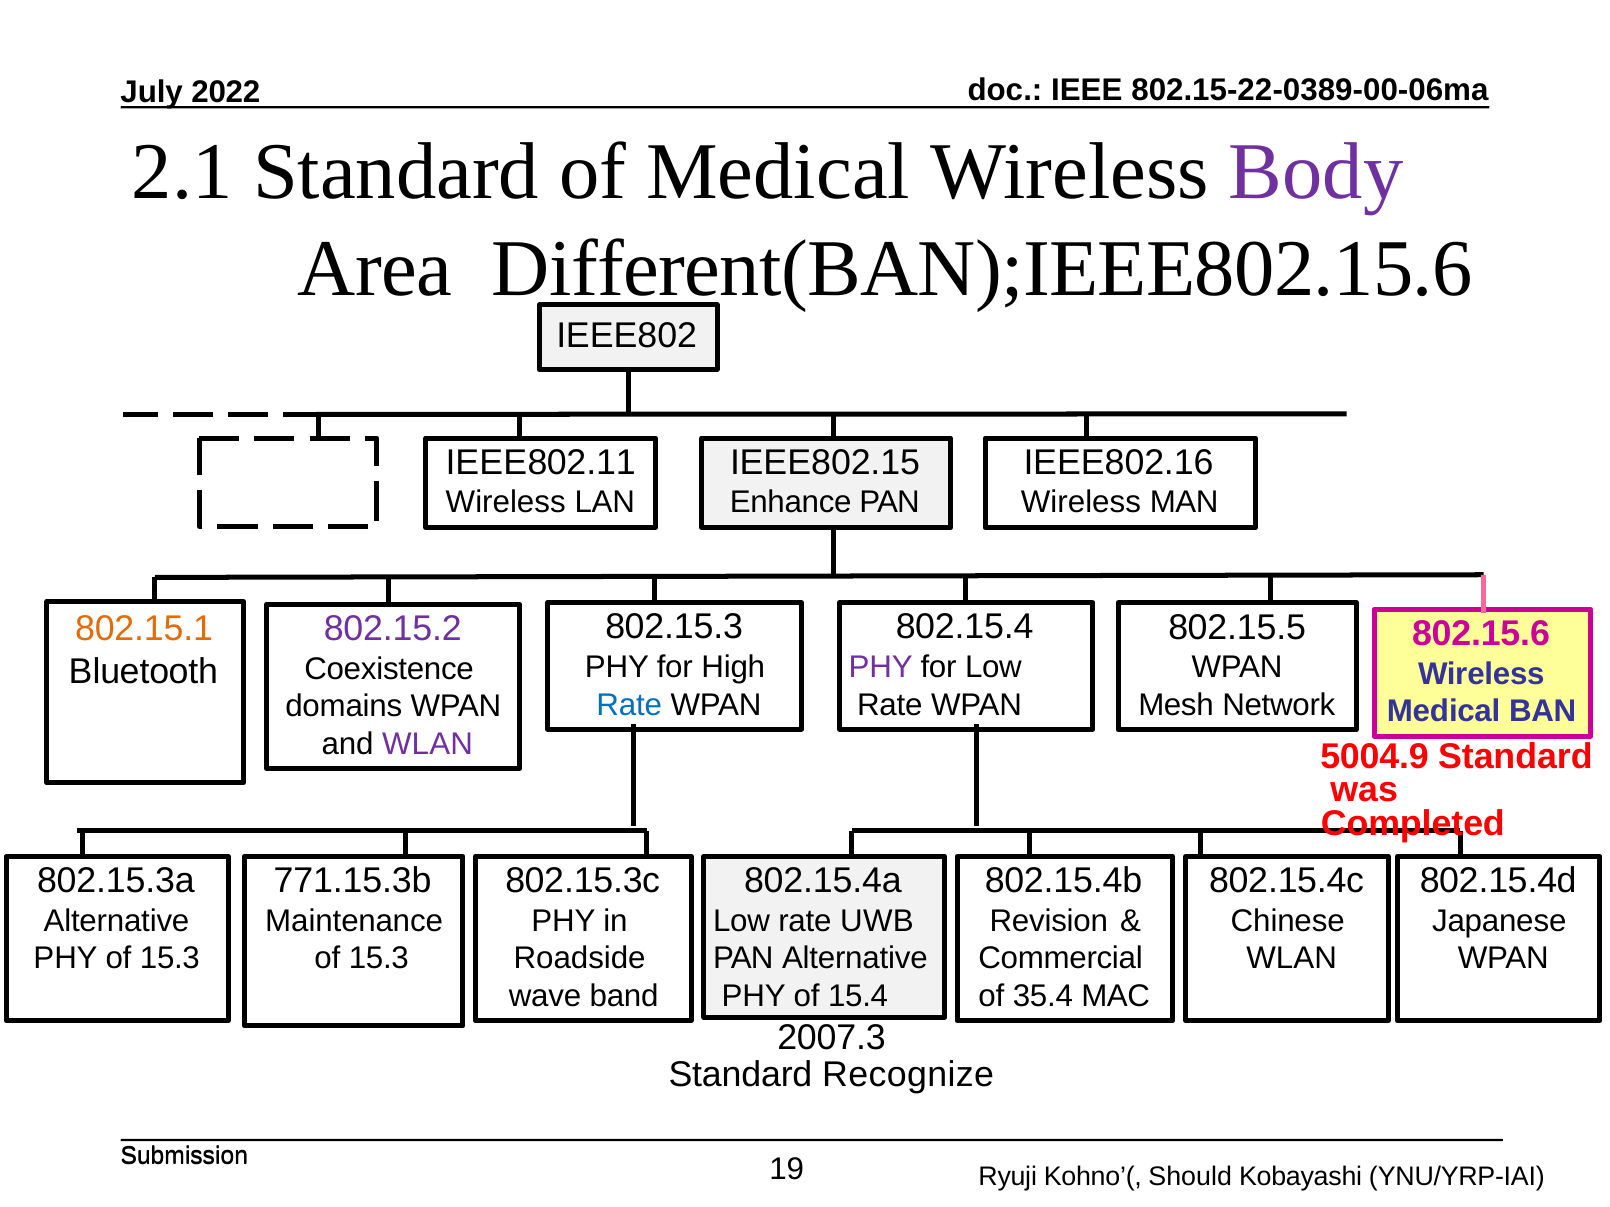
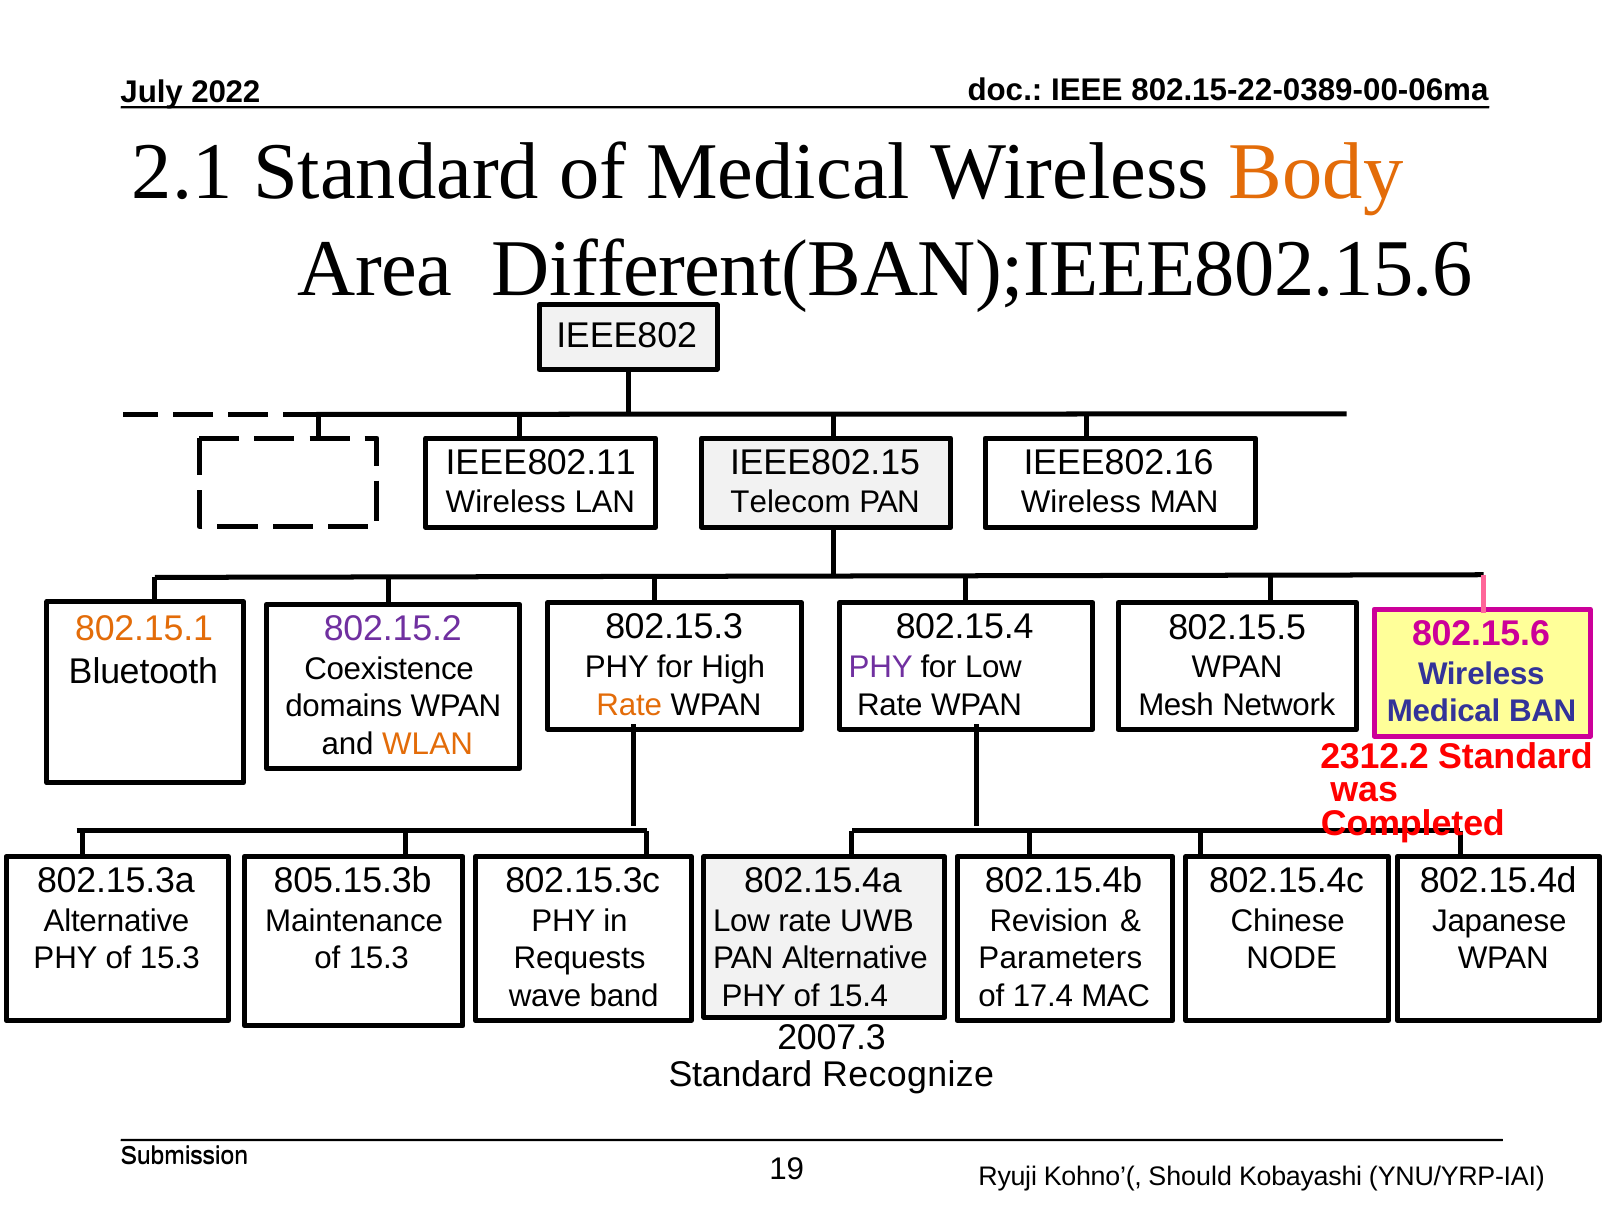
Body colour: purple -> orange
Enhance: Enhance -> Telecom
Rate at (629, 705) colour: blue -> orange
WLAN at (428, 744) colour: purple -> orange
5004.9: 5004.9 -> 2312.2
771.15.3b: 771.15.3b -> 805.15.3b
Roadside: Roadside -> Requests
Commercial: Commercial -> Parameters
WLAN at (1292, 959): WLAN -> NODE
35.4: 35.4 -> 17.4
